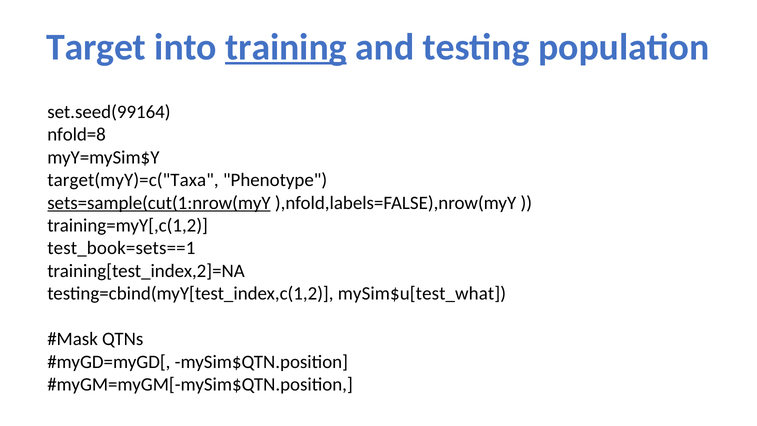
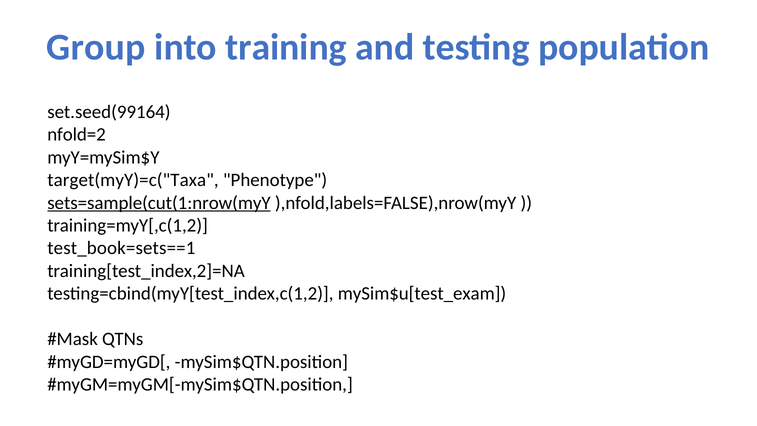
Target: Target -> Group
training underline: present -> none
nfold=8: nfold=8 -> nfold=2
mySim$u[test_what: mySim$u[test_what -> mySim$u[test_exam
